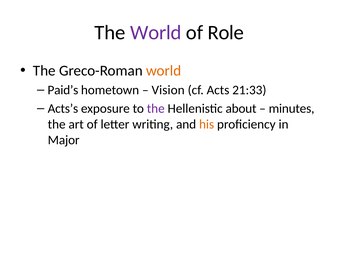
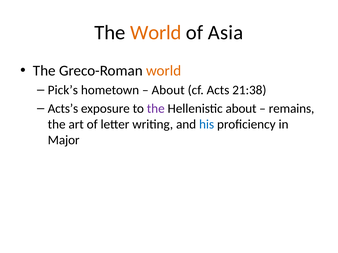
World at (156, 33) colour: purple -> orange
Role: Role -> Asia
Paid’s: Paid’s -> Pick’s
Vision at (168, 90): Vision -> About
21:33: 21:33 -> 21:38
minutes: minutes -> remains
his colour: orange -> blue
